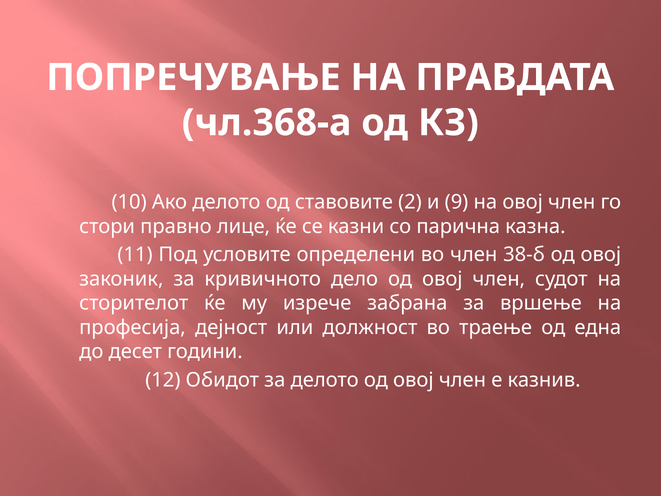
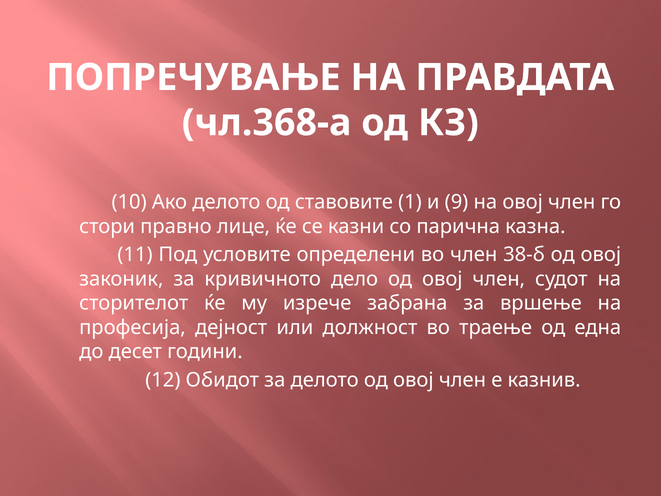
2: 2 -> 1
